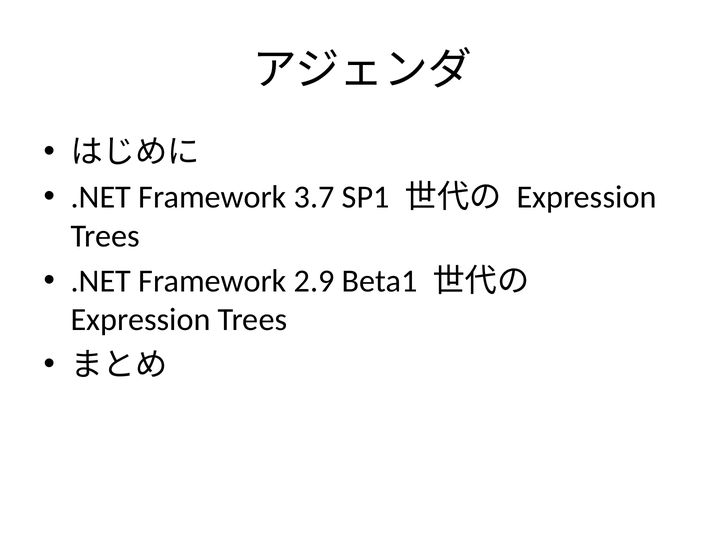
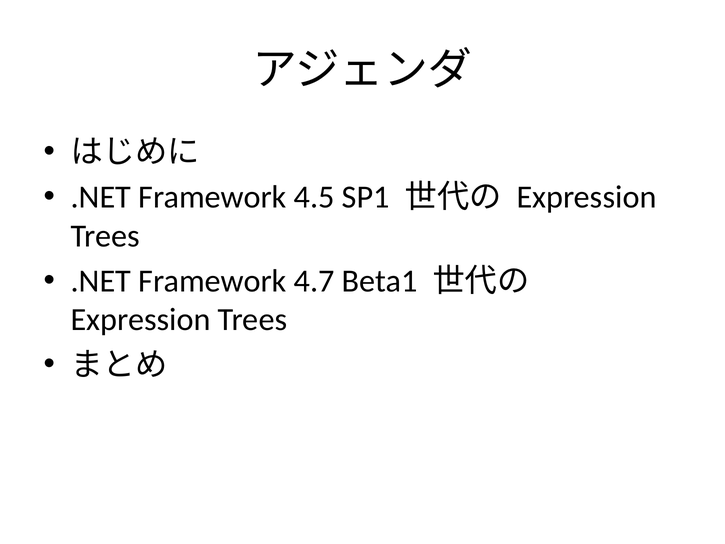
3.7: 3.7 -> 4.5
2.9: 2.9 -> 4.7
